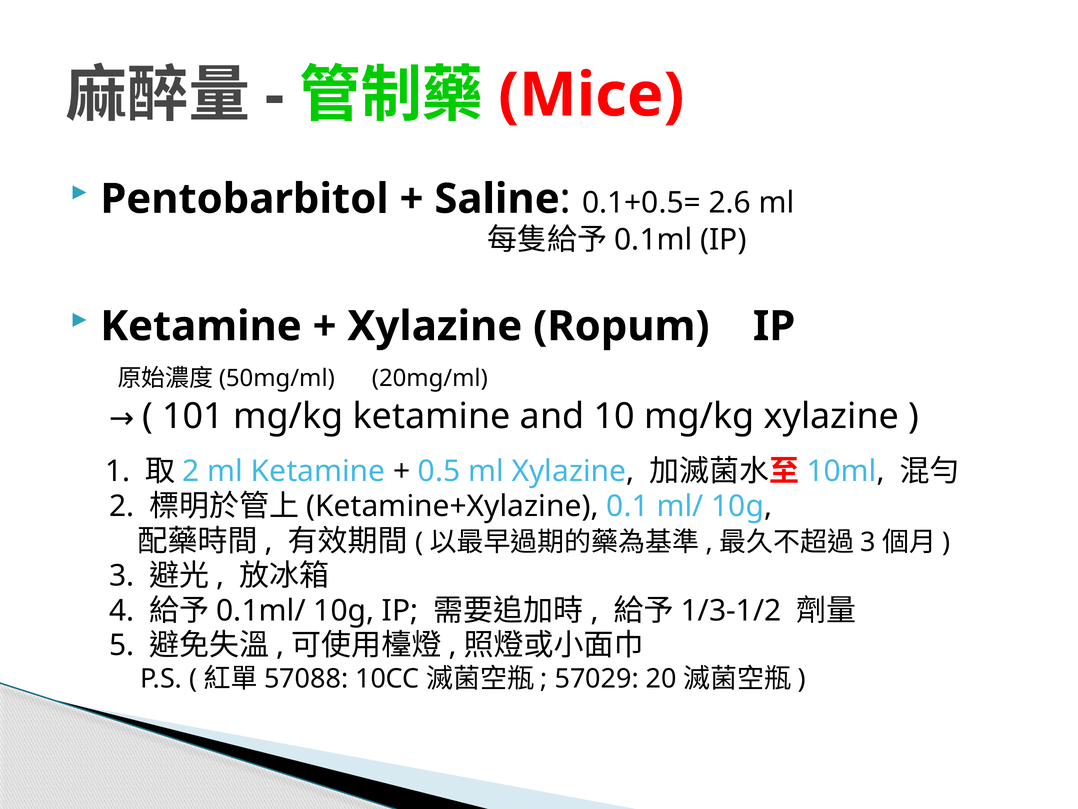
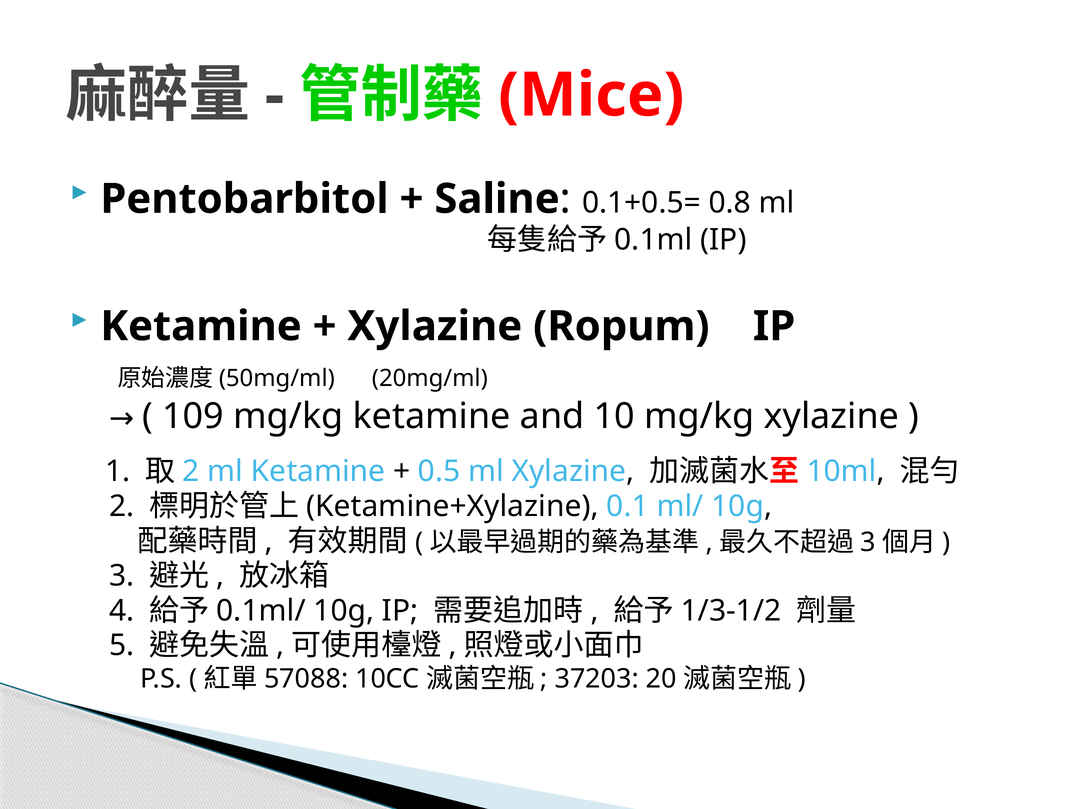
2.6: 2.6 -> 0.8
101: 101 -> 109
57029: 57029 -> 37203
